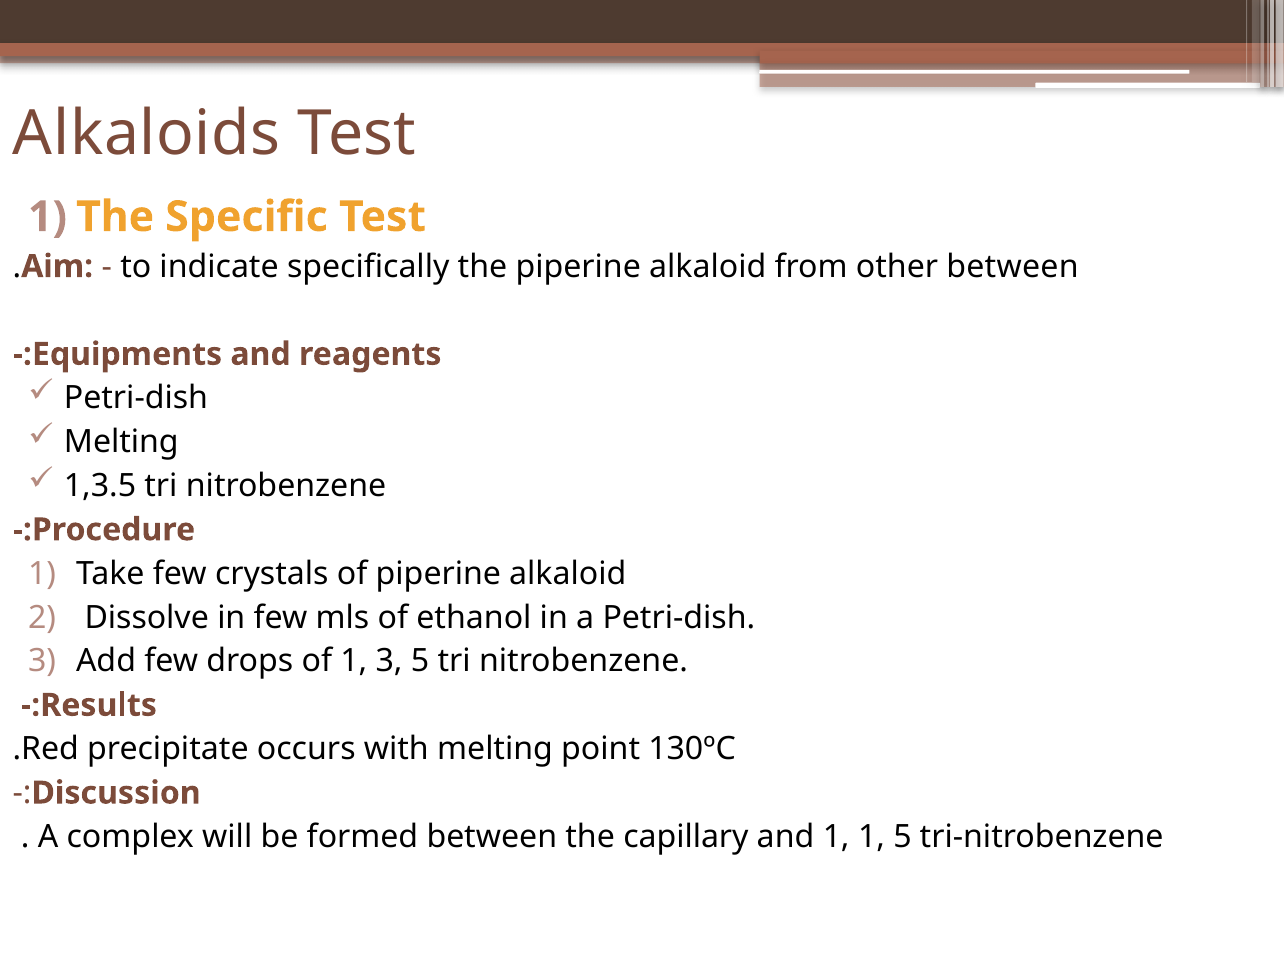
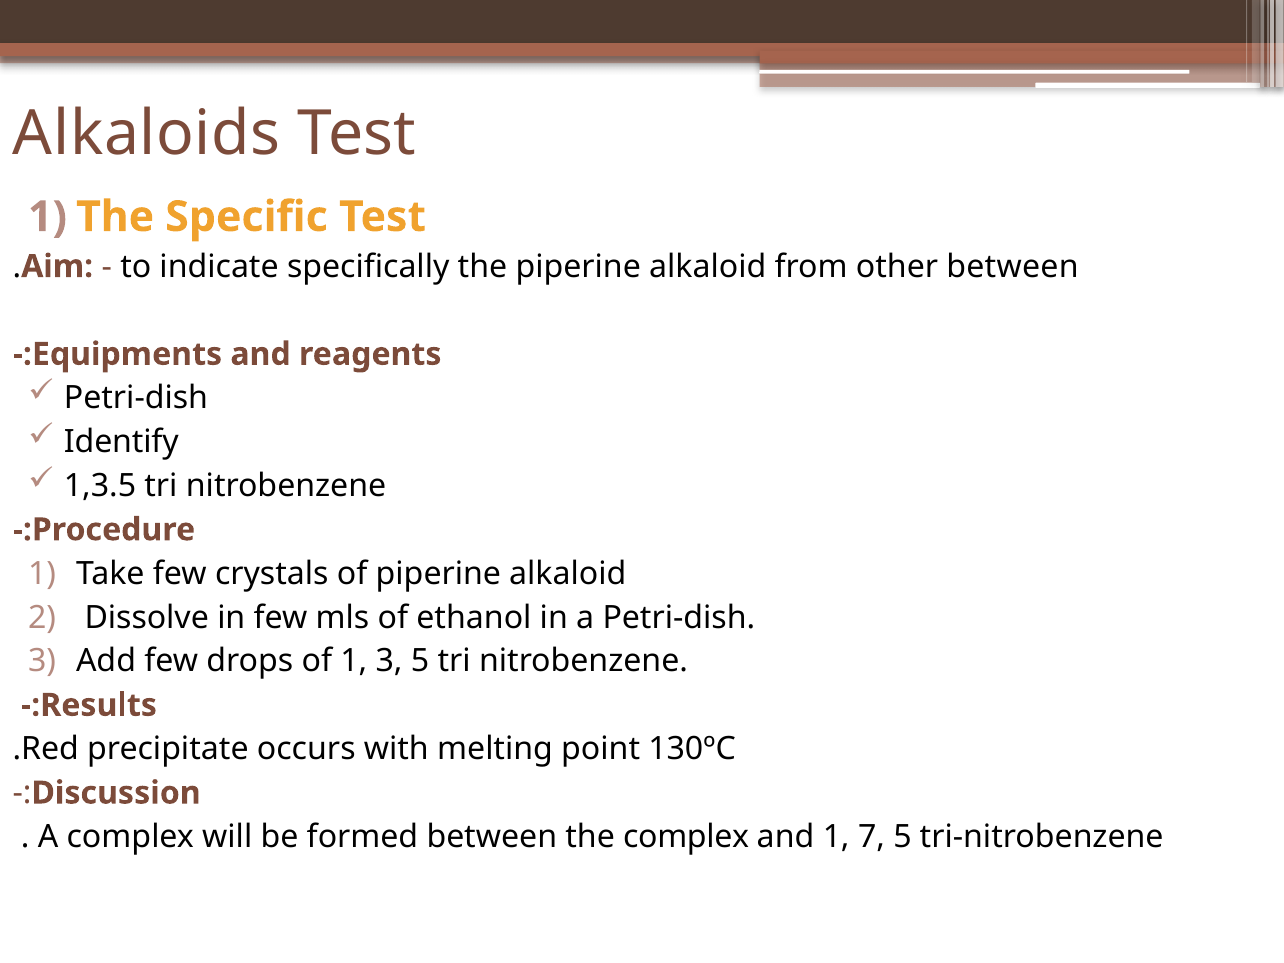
Melting at (121, 442): Melting -> Identify
the capillary: capillary -> complex
1 1: 1 -> 7
